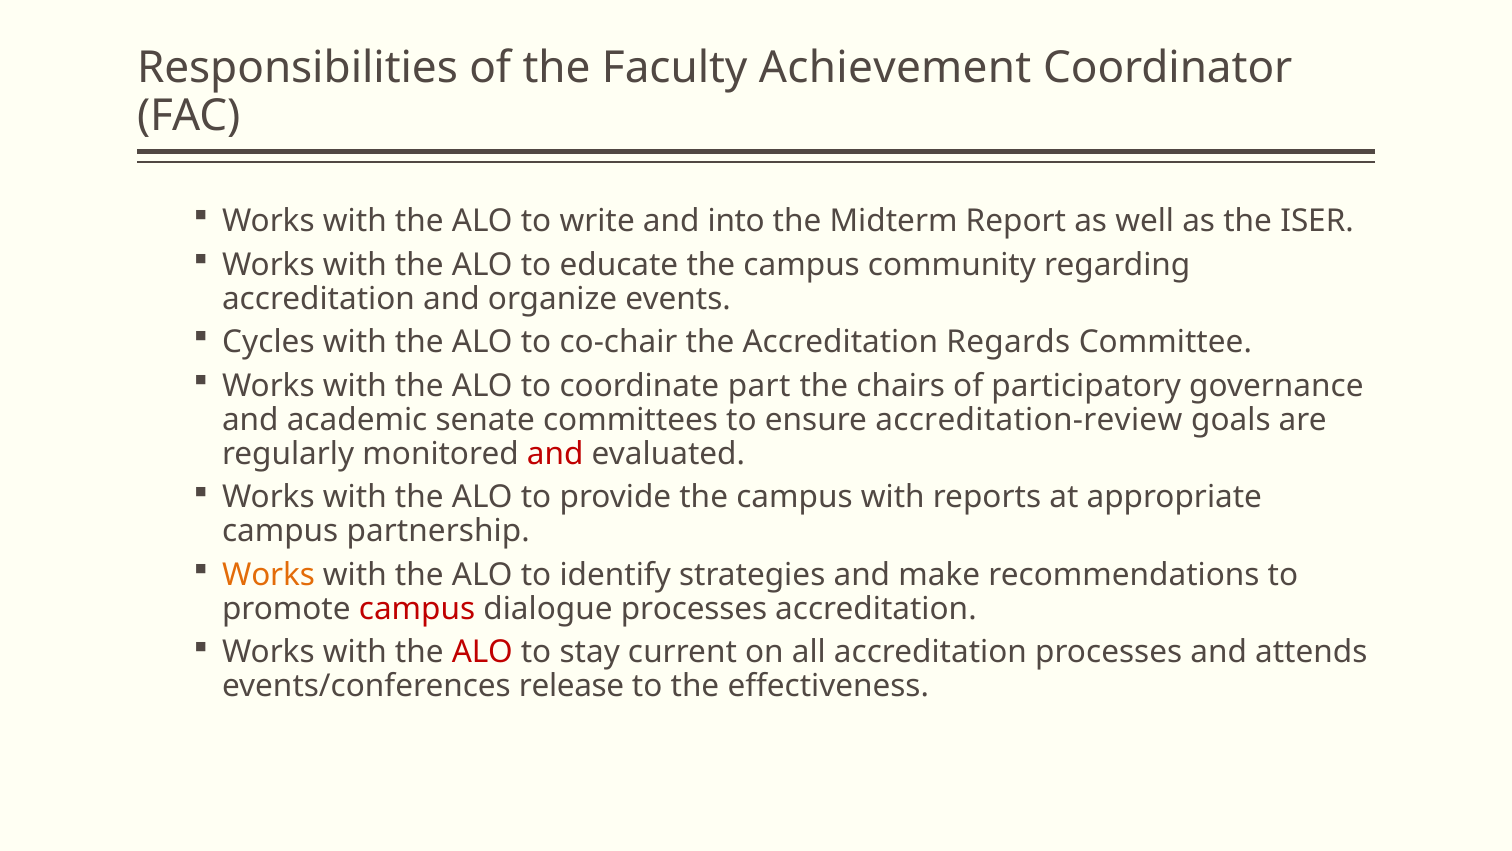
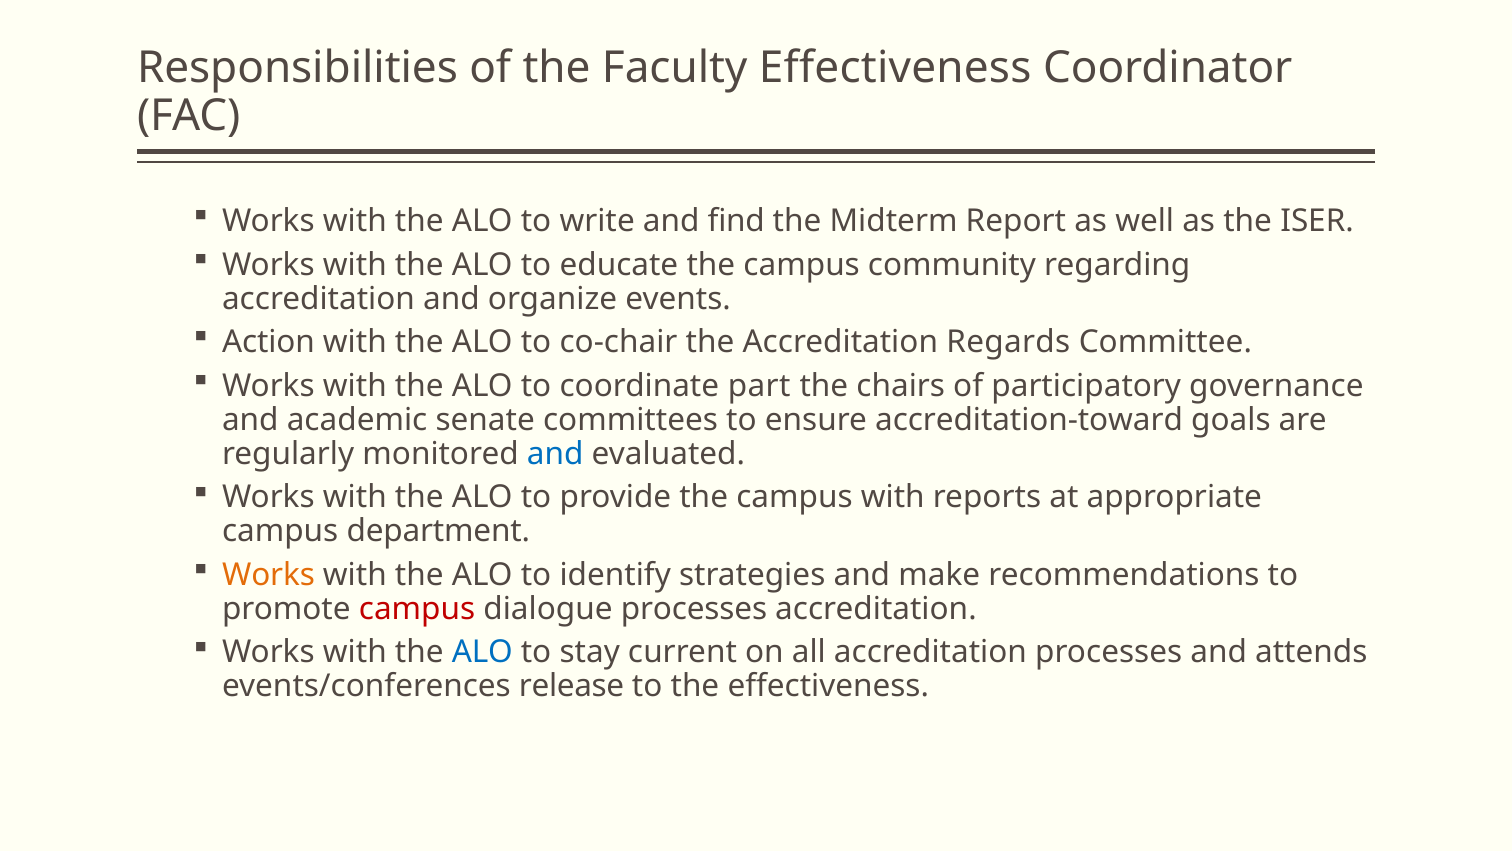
Faculty Achievement: Achievement -> Effectiveness
into: into -> find
Cycles: Cycles -> Action
accreditation-review: accreditation-review -> accreditation-toward
and at (555, 453) colour: red -> blue
partnership: partnership -> department
ALO at (482, 652) colour: red -> blue
